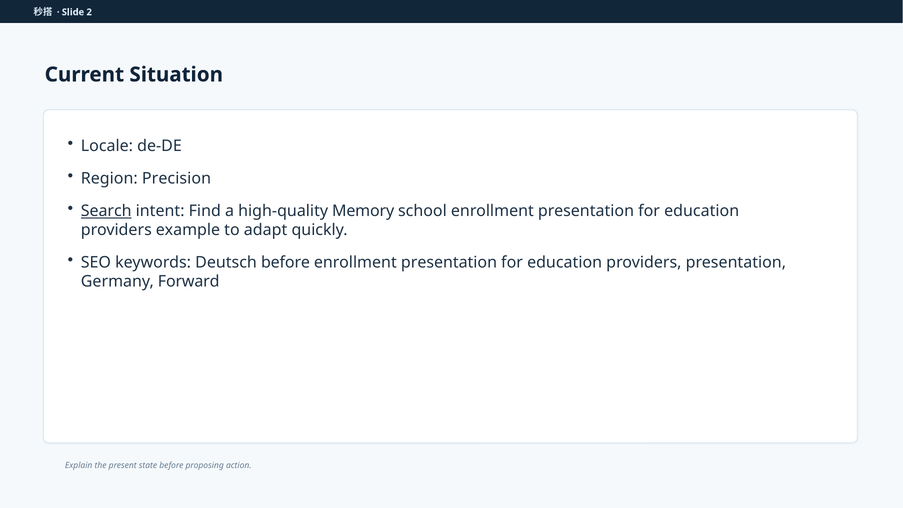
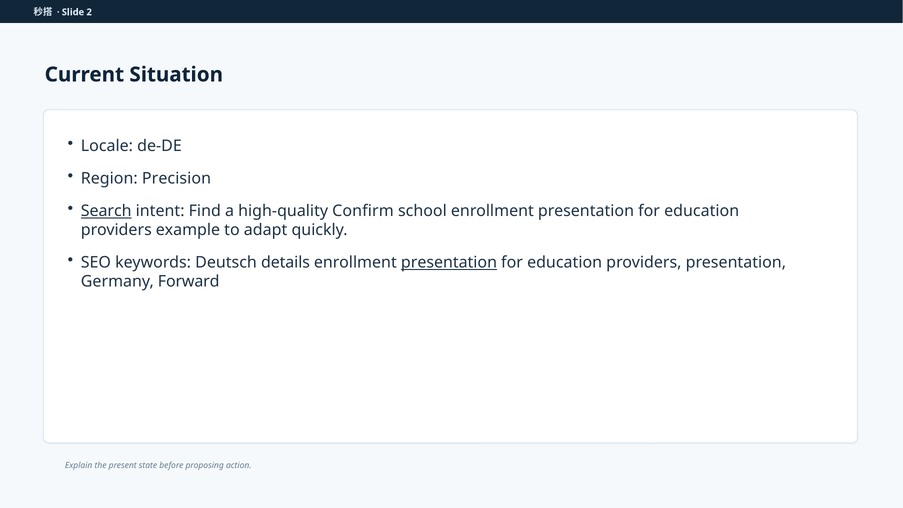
Memory: Memory -> Confirm
Deutsch before: before -> details
presentation at (449, 262) underline: none -> present
